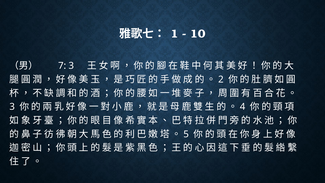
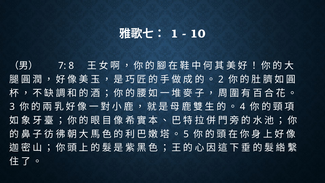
7 3: 3 -> 8
